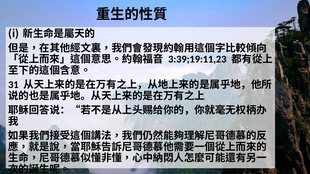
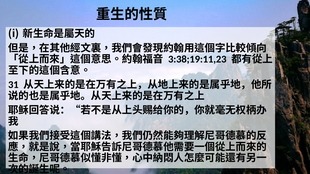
3:39;19:11,23: 3:39;19:11,23 -> 3:38;19:11,23
